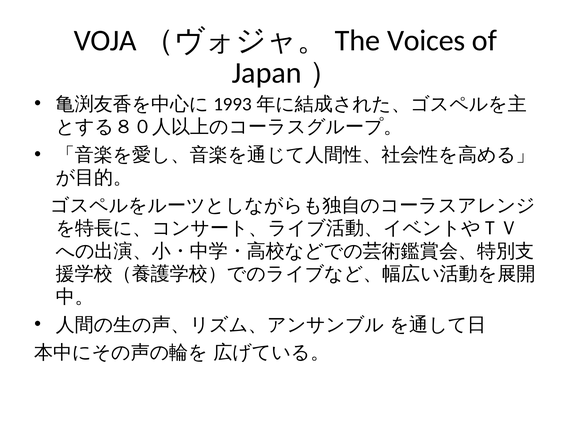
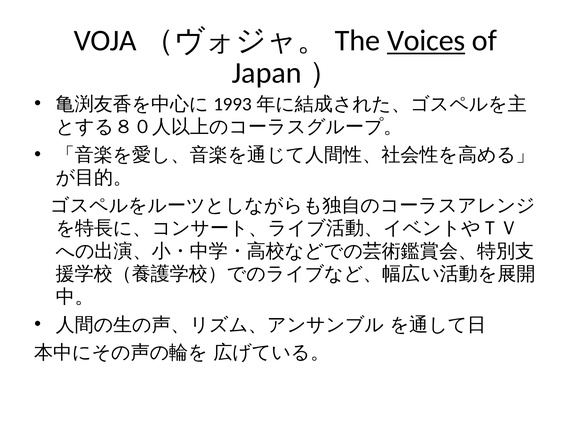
Voices underline: none -> present
